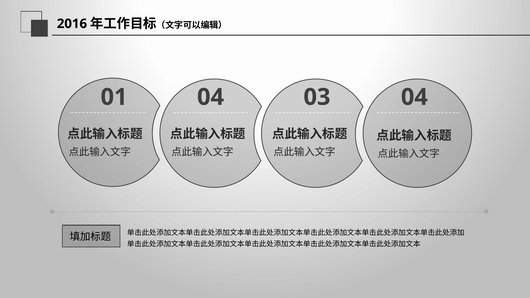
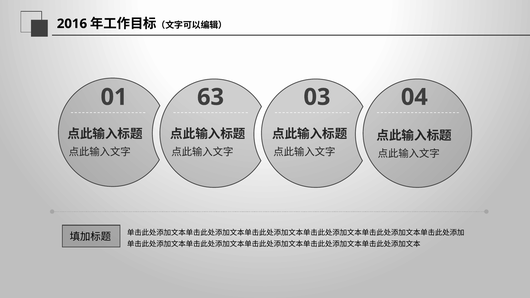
01 04: 04 -> 63
